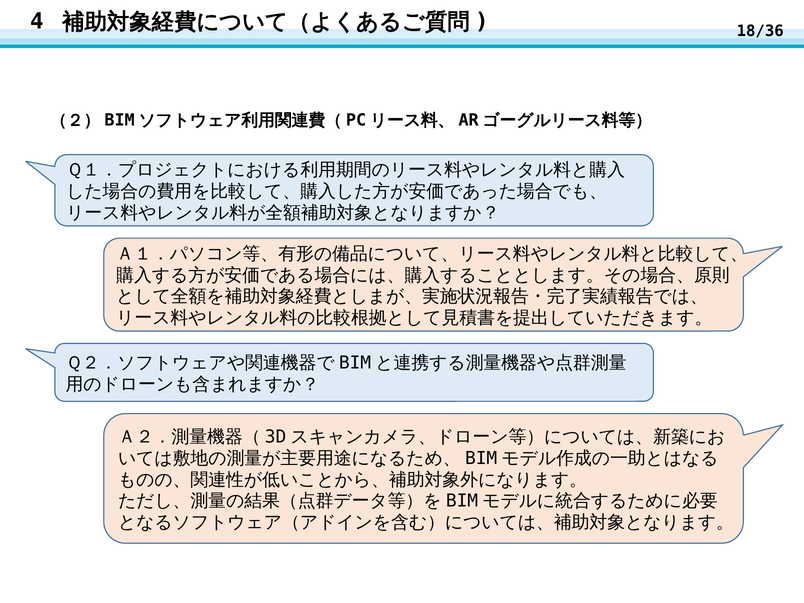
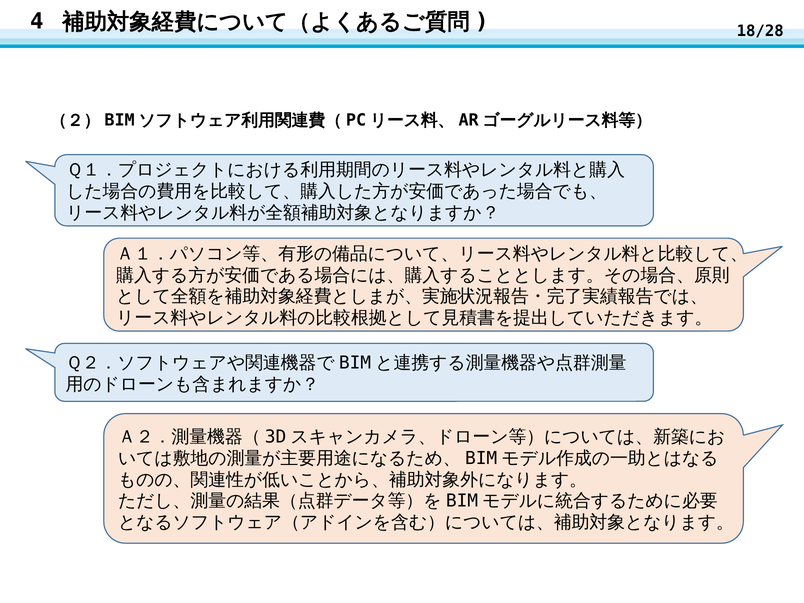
18/36: 18/36 -> 18/28
